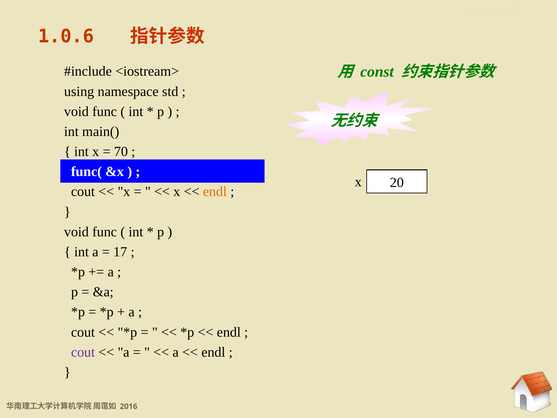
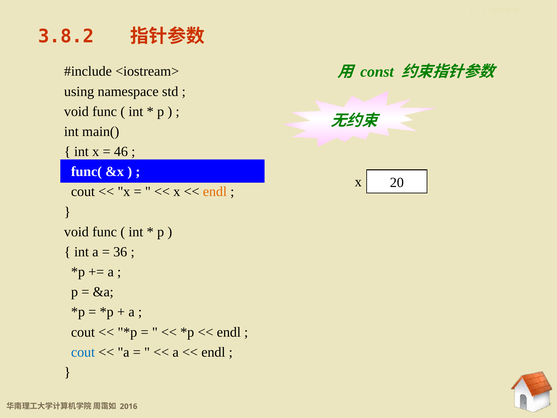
1.0.6: 1.0.6 -> 3.8.2
70: 70 -> 46
17: 17 -> 36
cout at (83, 352) colour: purple -> blue
